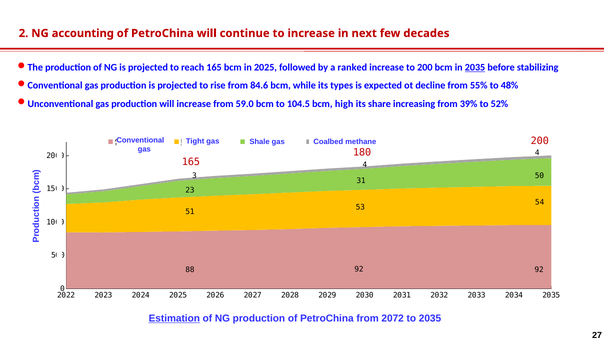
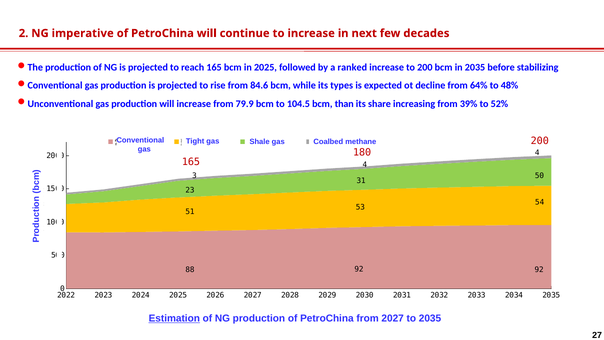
accounting: accounting -> imperative
2035 at (475, 68) underline: present -> none
55%: 55% -> 64%
59.0: 59.0 -> 79.9
high: high -> than
from 2072: 2072 -> 2027
